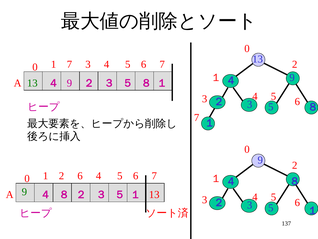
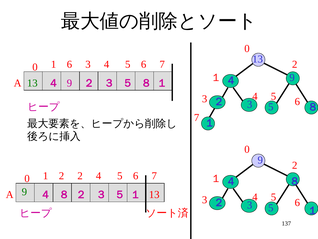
1 7: 7 -> 6
2 6: 6 -> 2
